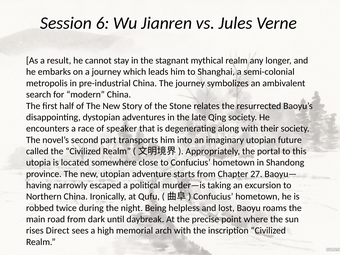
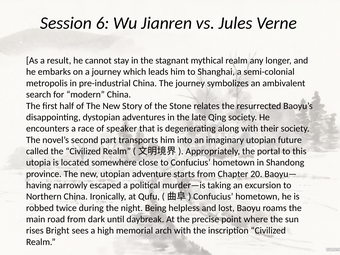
27: 27 -> 20
Direct: Direct -> Bright
